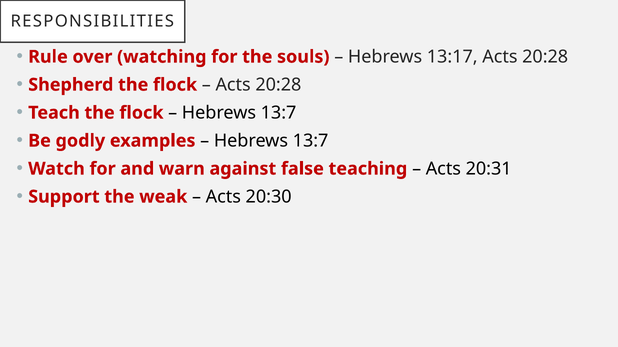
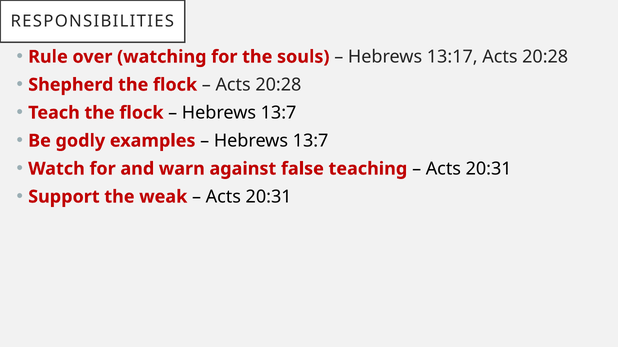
20:30 at (269, 197): 20:30 -> 20:31
